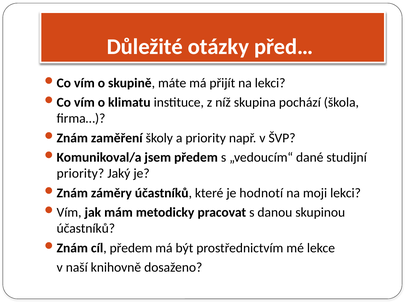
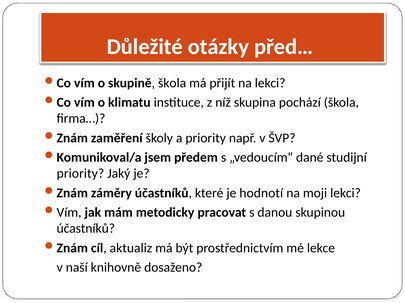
skupině máte: máte -> škola
cíl předem: předem -> aktualiz
